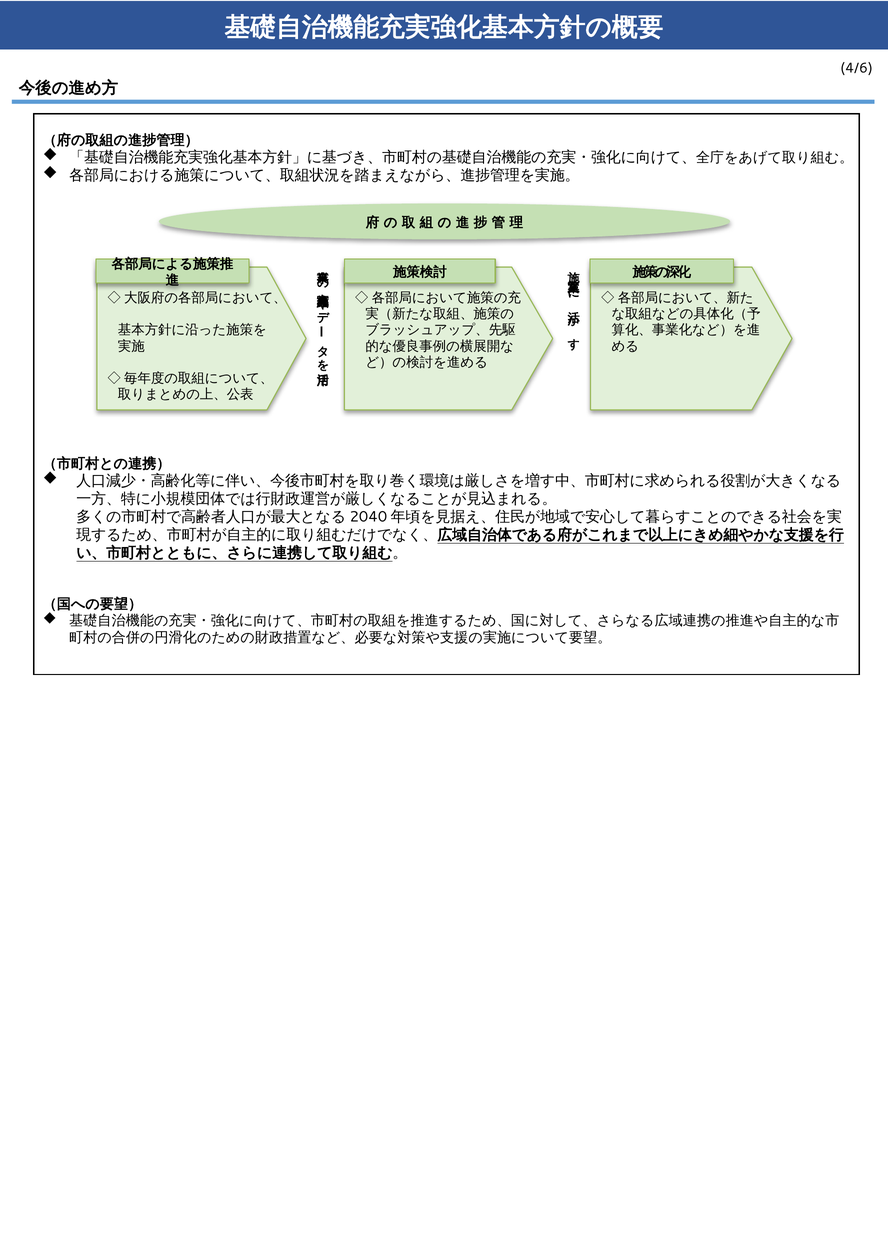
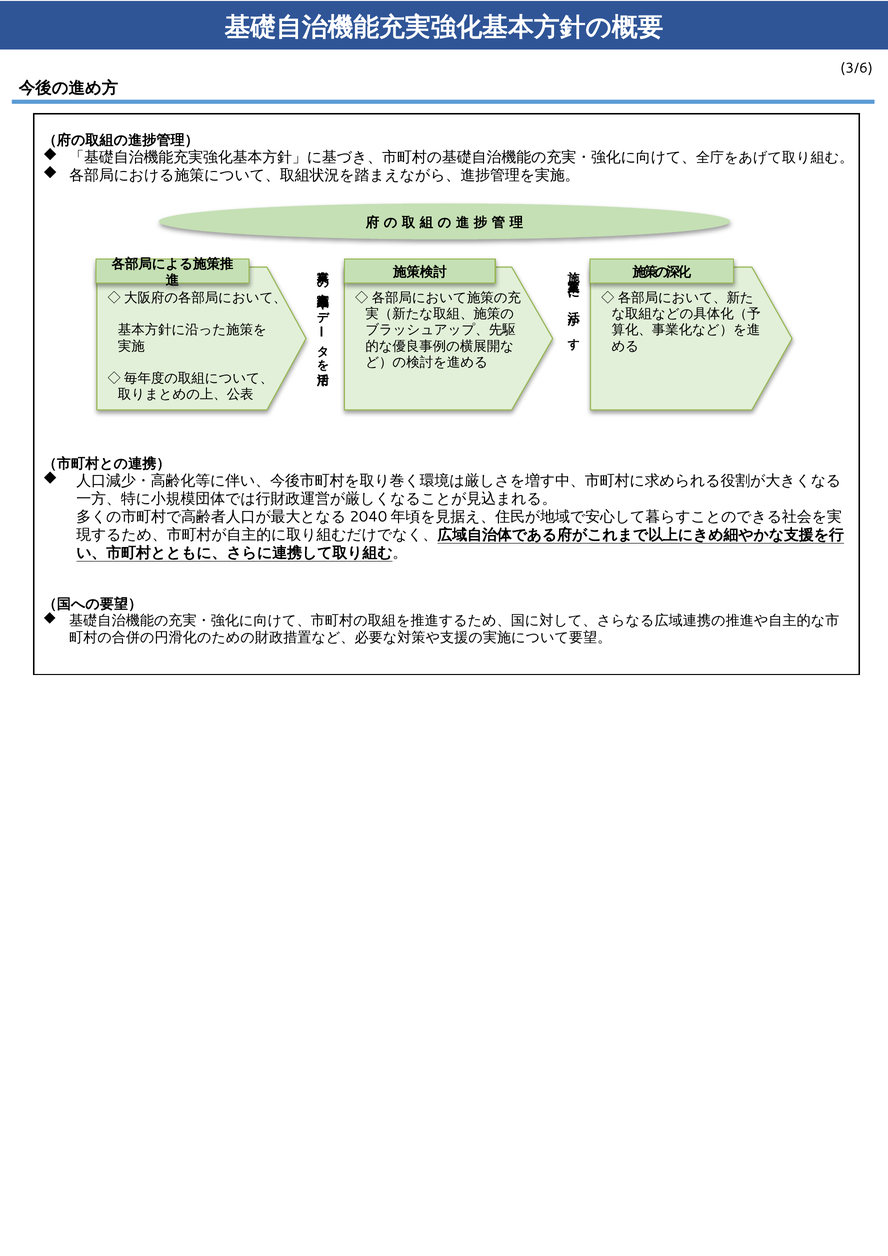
4/6: 4/6 -> 3/6
